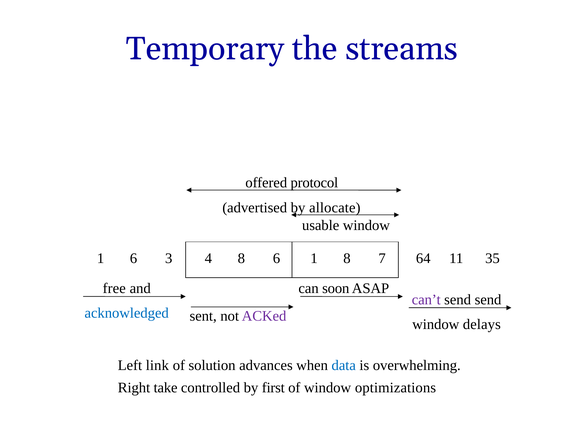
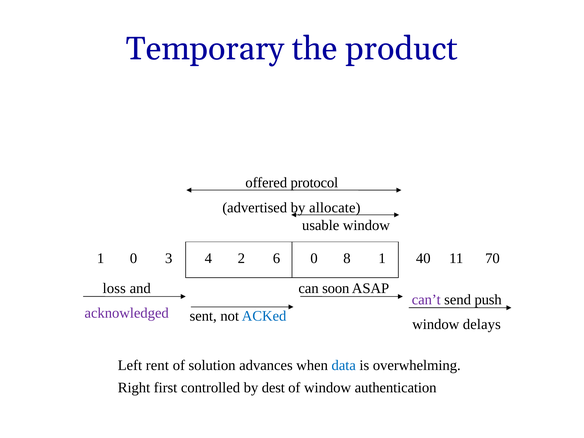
streams: streams -> product
1 6: 6 -> 0
4 8: 8 -> 2
6 1: 1 -> 0
8 7: 7 -> 1
64: 64 -> 40
35: 35 -> 70
free: free -> loss
send send: send -> push
acknowledged colour: blue -> purple
ACKed colour: purple -> blue
link: link -> rent
take: take -> first
first: first -> dest
optimizations: optimizations -> authentication
